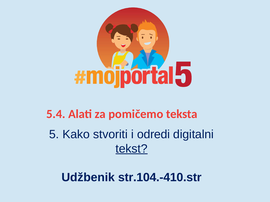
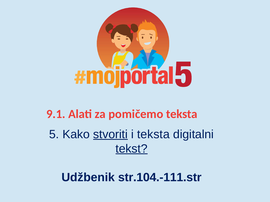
5.4: 5.4 -> 9.1
stvoriti underline: none -> present
i odredi: odredi -> teksta
str.104.-410.str: str.104.-410.str -> str.104.-111.str
